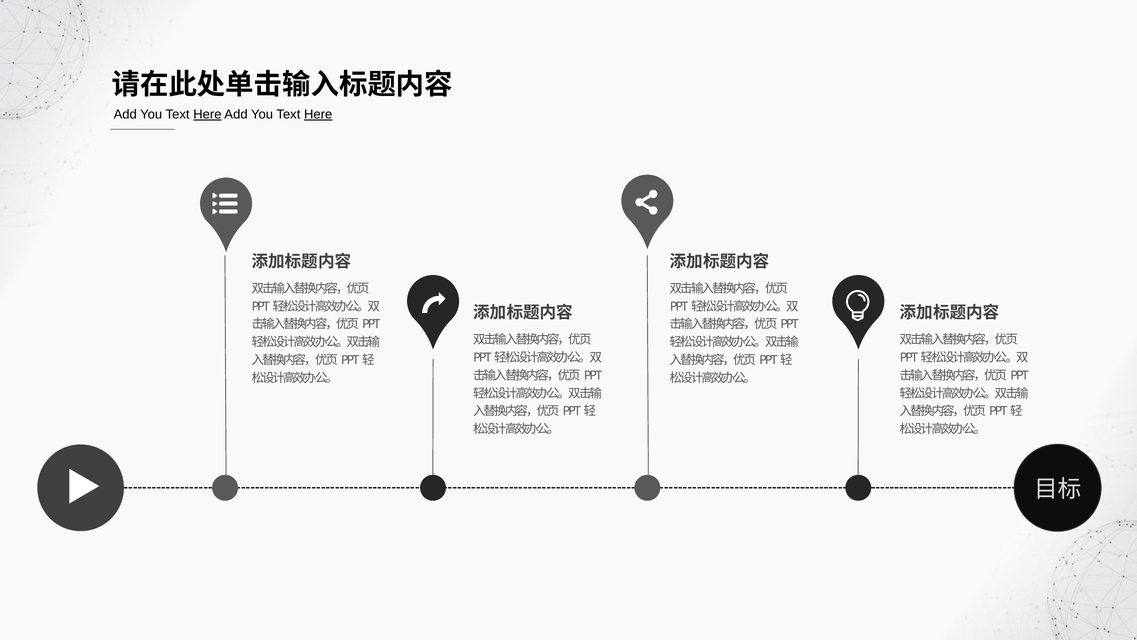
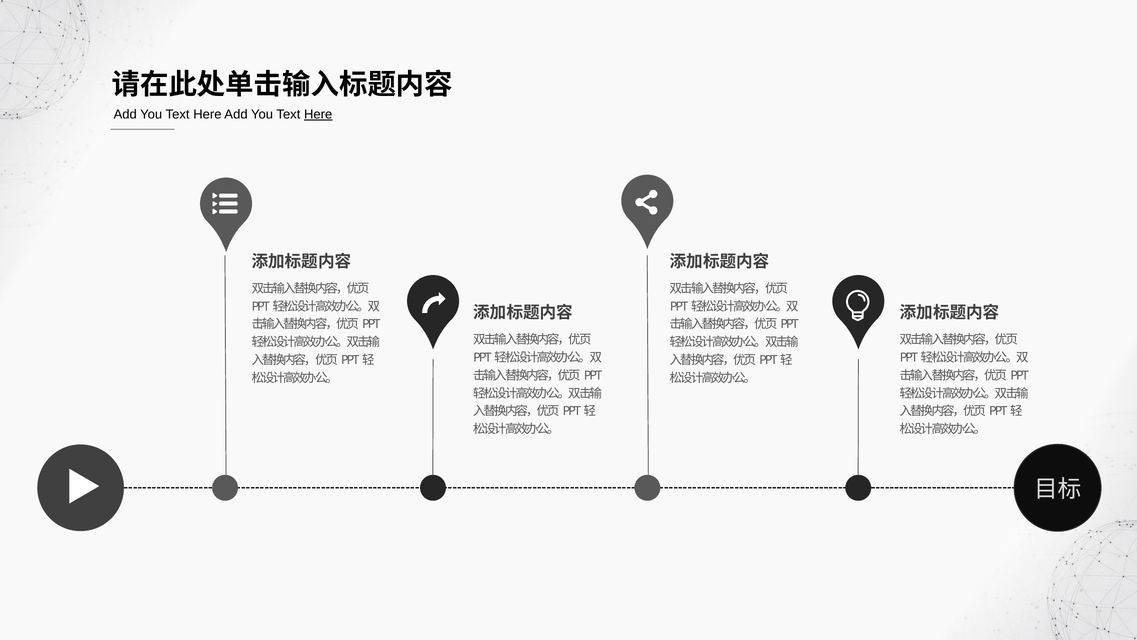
Here at (207, 114) underline: present -> none
